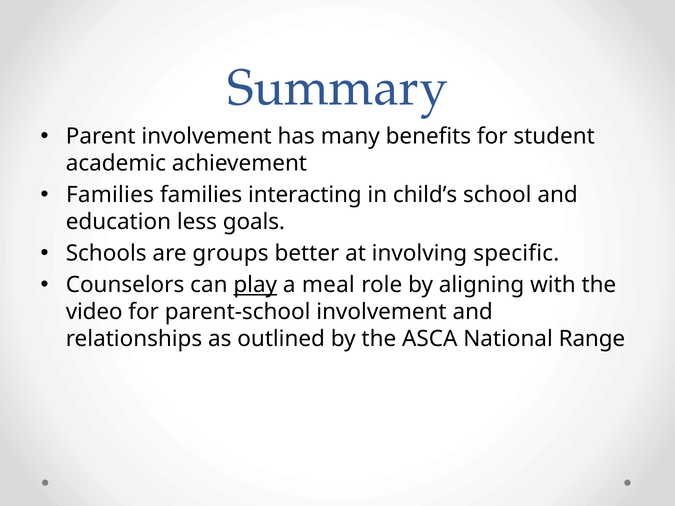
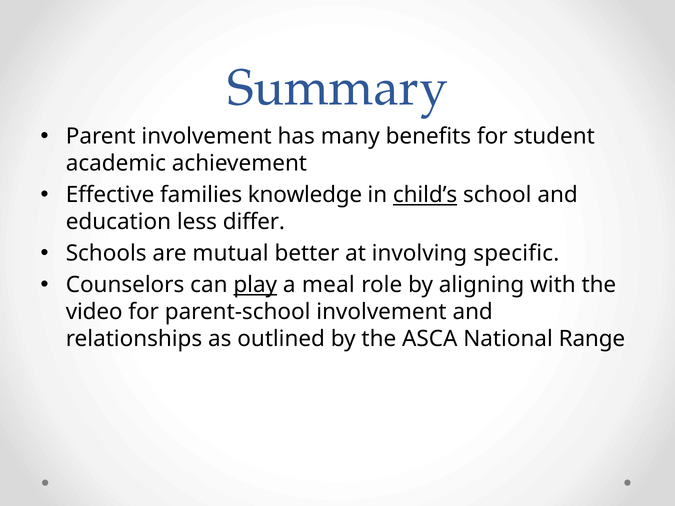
Families at (110, 195): Families -> Effective
interacting: interacting -> knowledge
child’s underline: none -> present
goals: goals -> differ
groups: groups -> mutual
